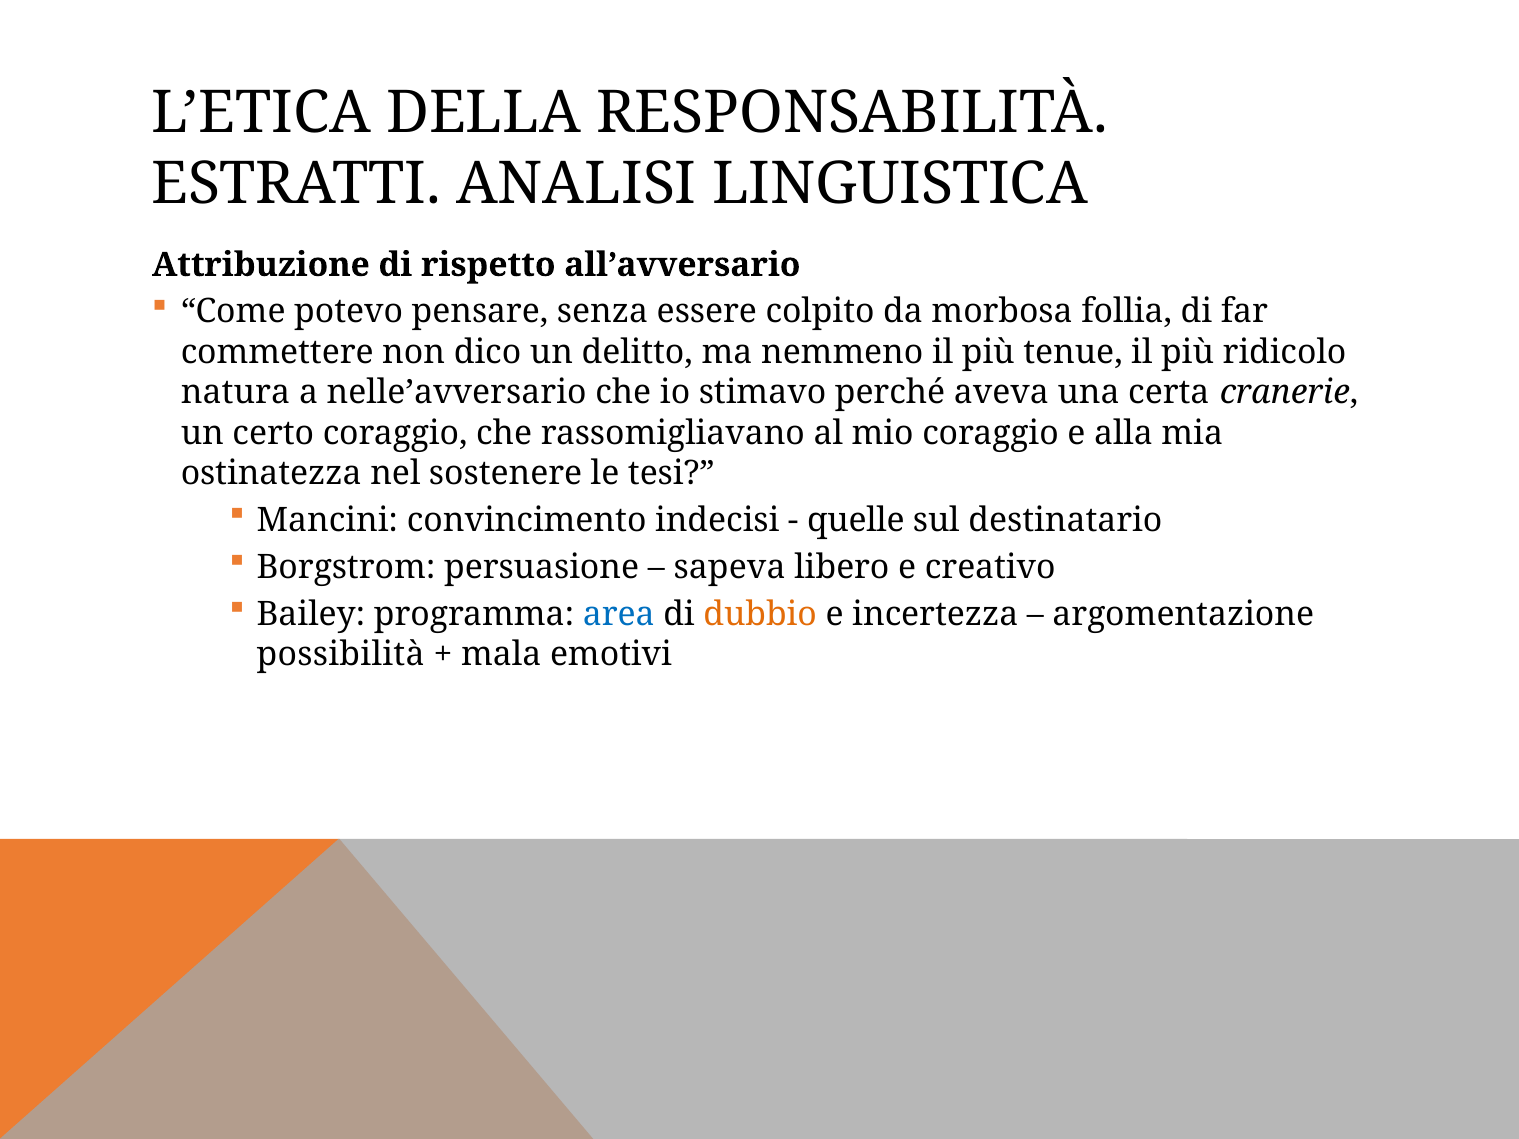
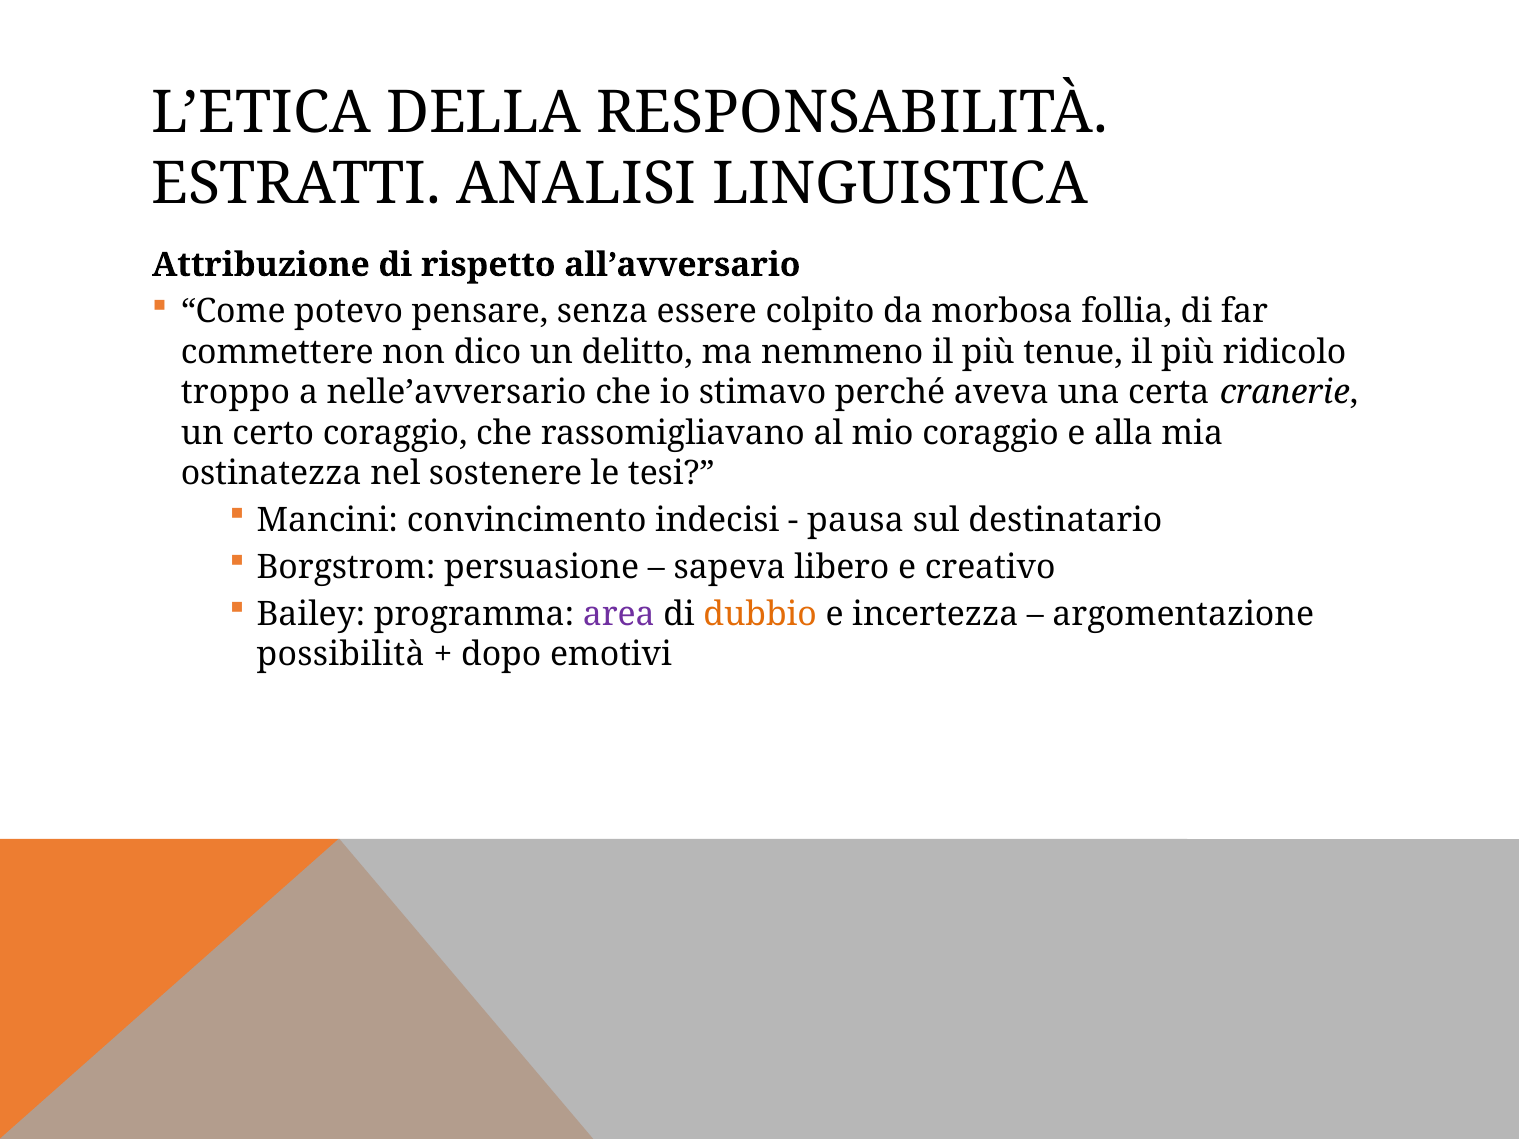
natura: natura -> troppo
quelle: quelle -> pausa
area colour: blue -> purple
mala: mala -> dopo
